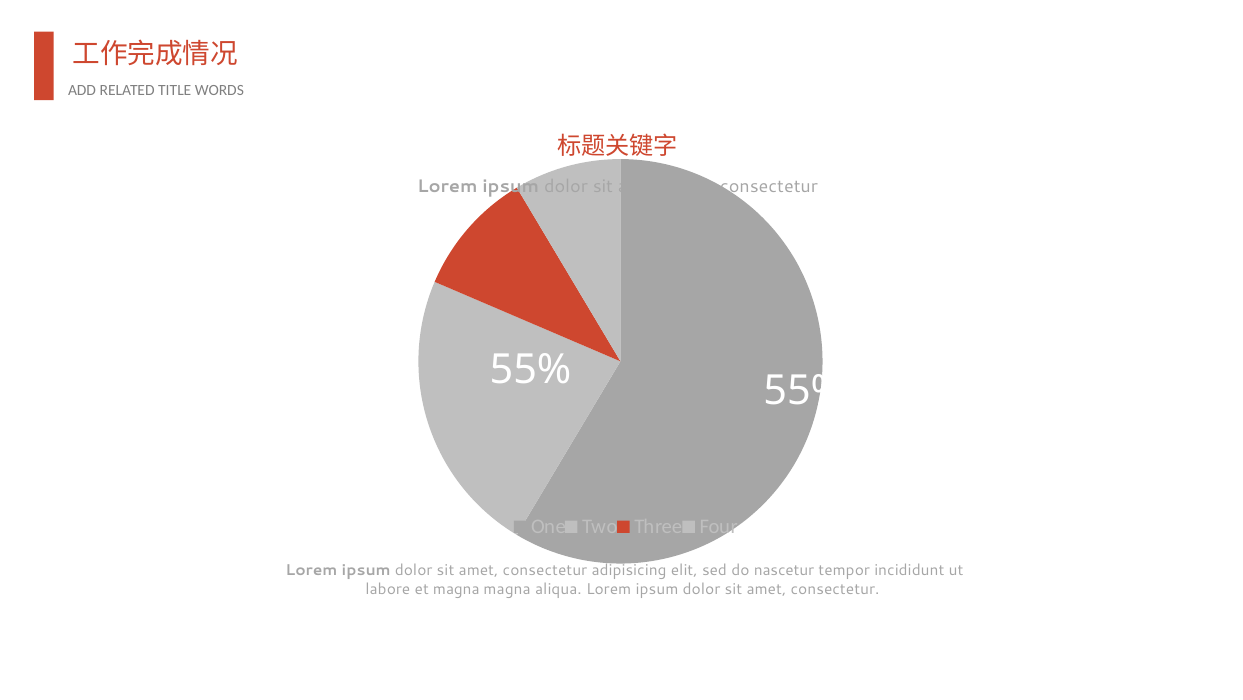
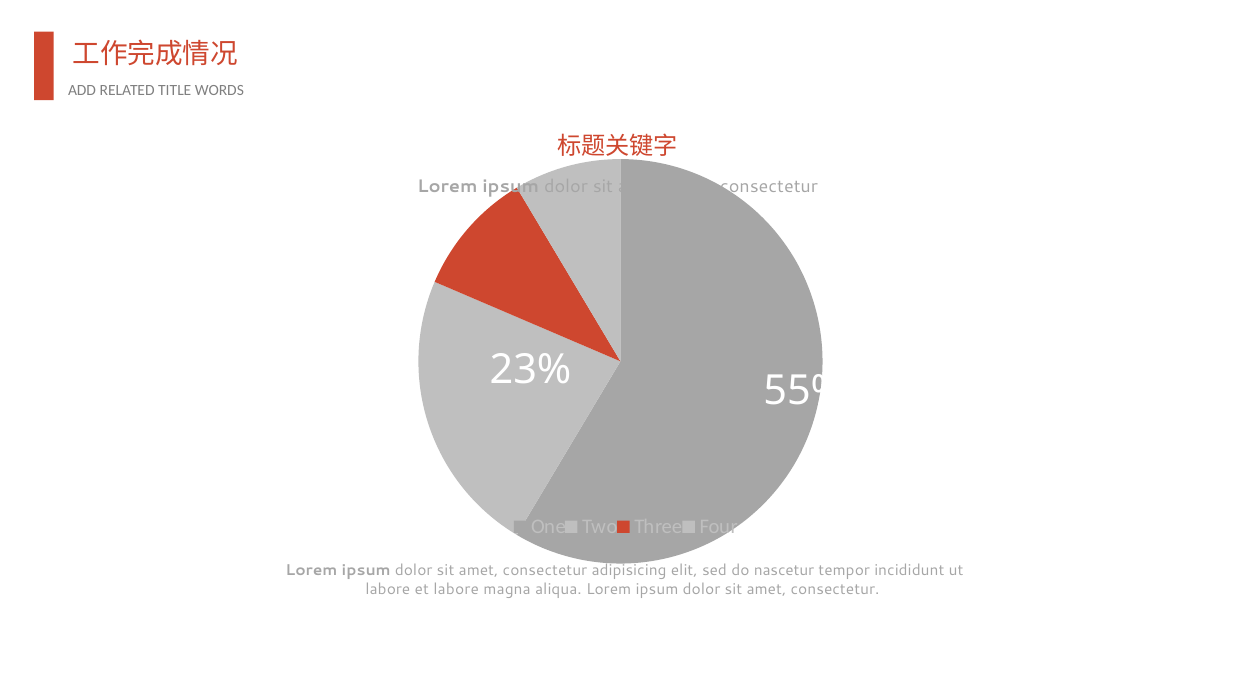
55% at (530, 369): 55% -> 23%
et magna: magna -> labore
